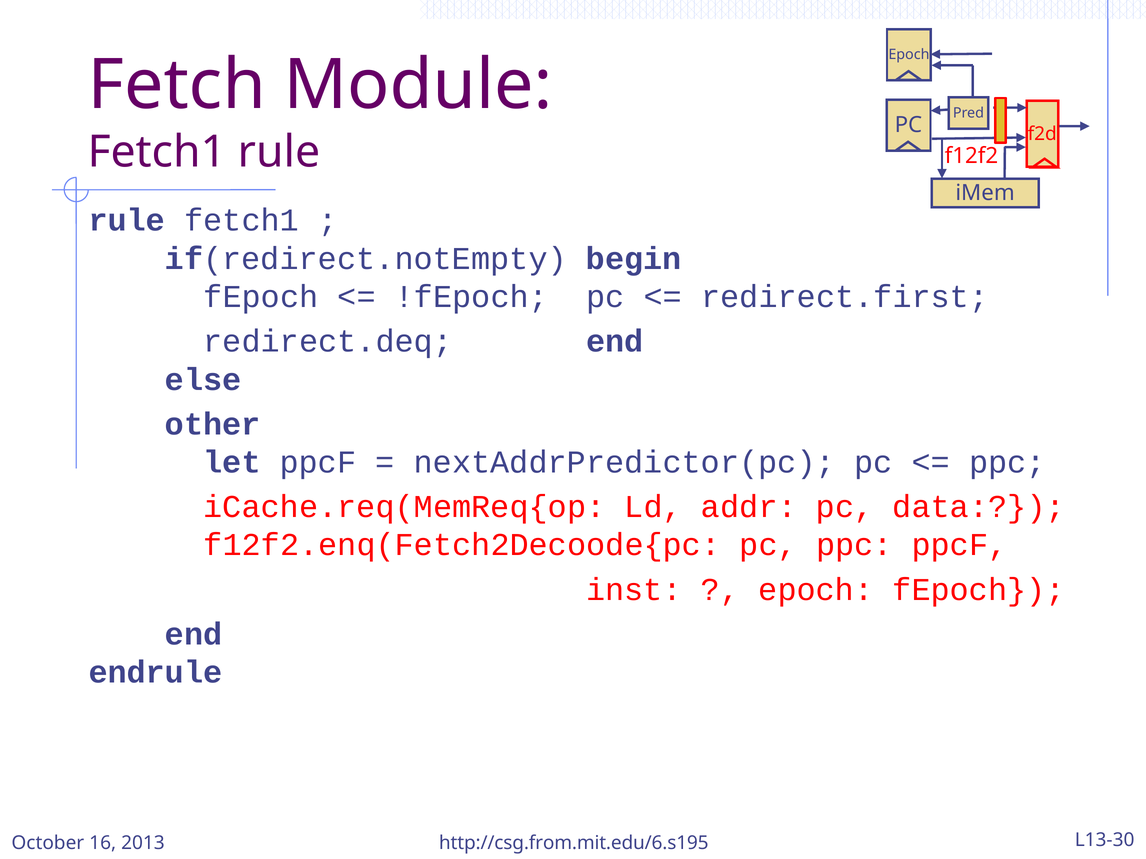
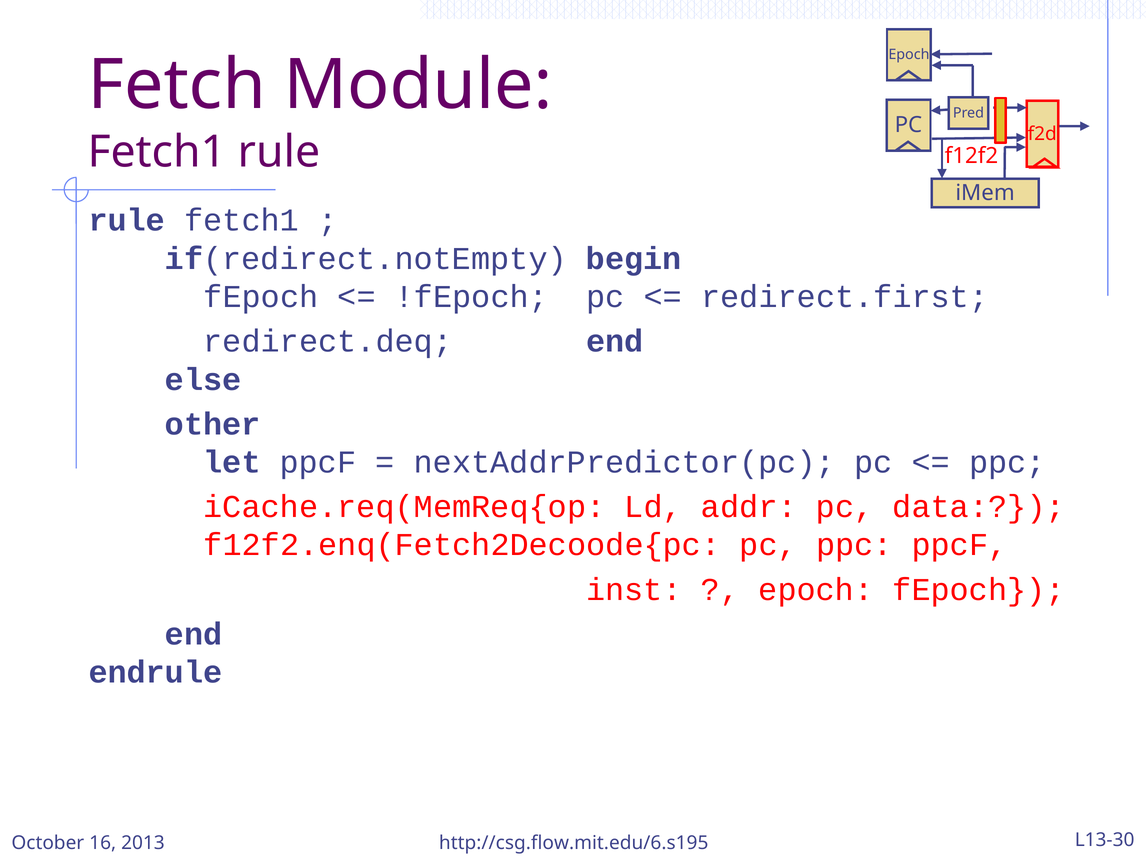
http://csg.from.mit.edu/6.s195: http://csg.from.mit.edu/6.s195 -> http://csg.flow.mit.edu/6.s195
